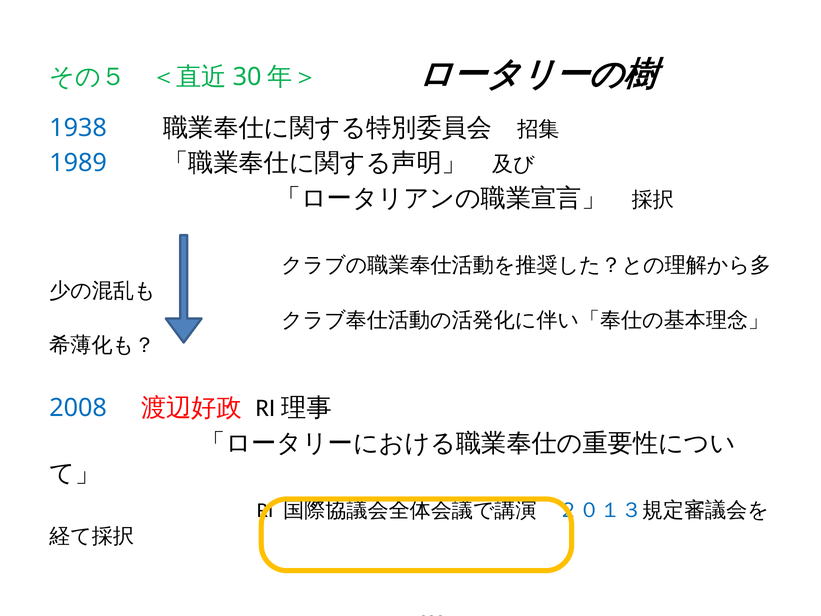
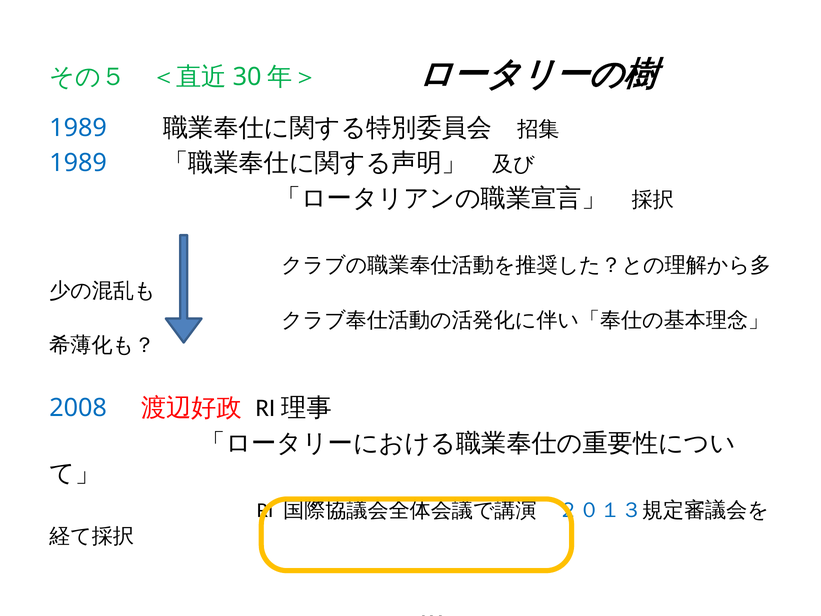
1938 at (78, 128): 1938 -> 1989
